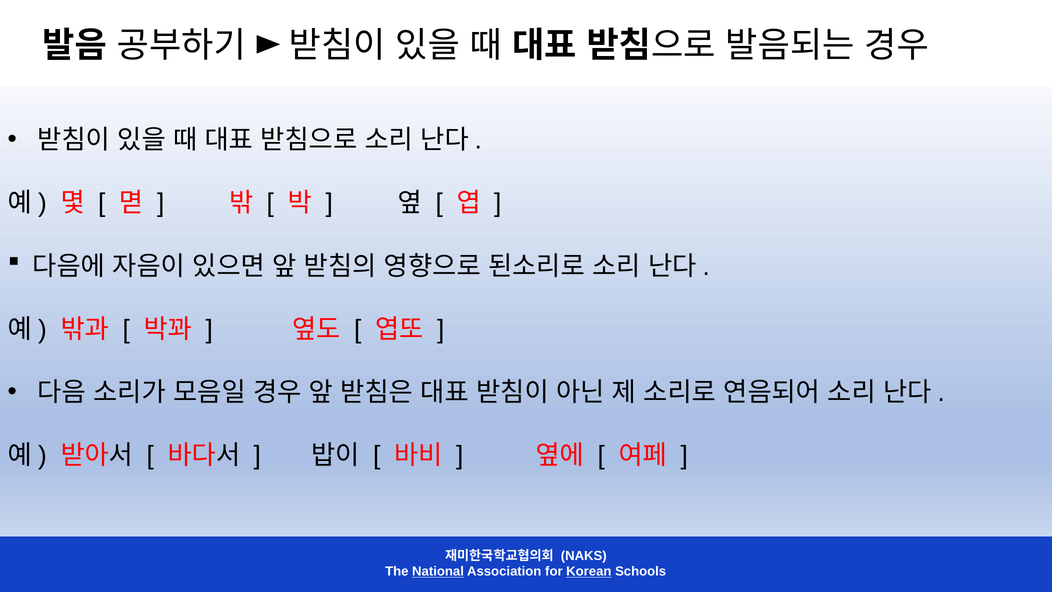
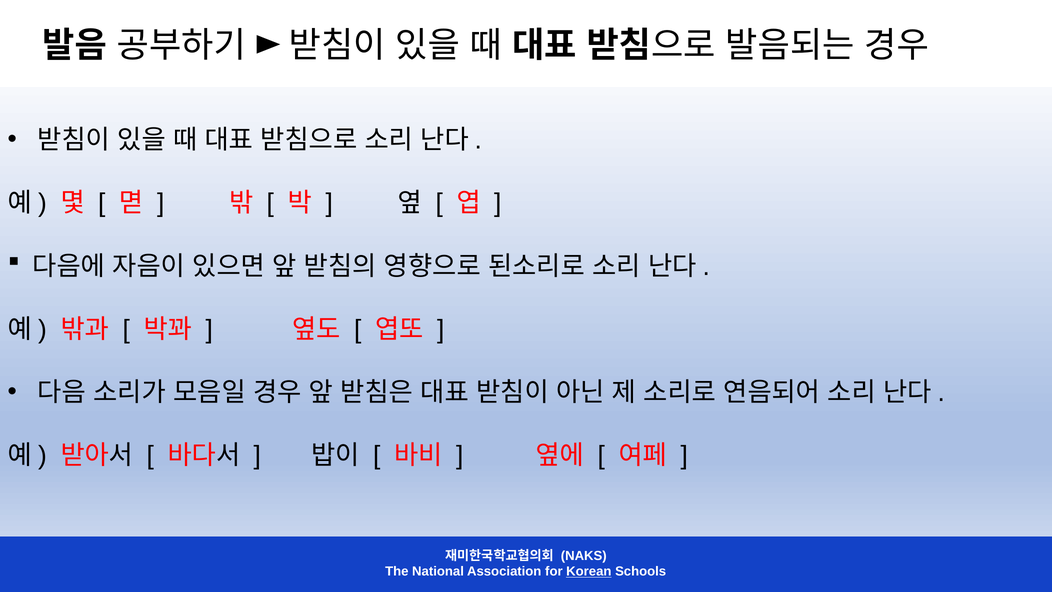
National underline: present -> none
